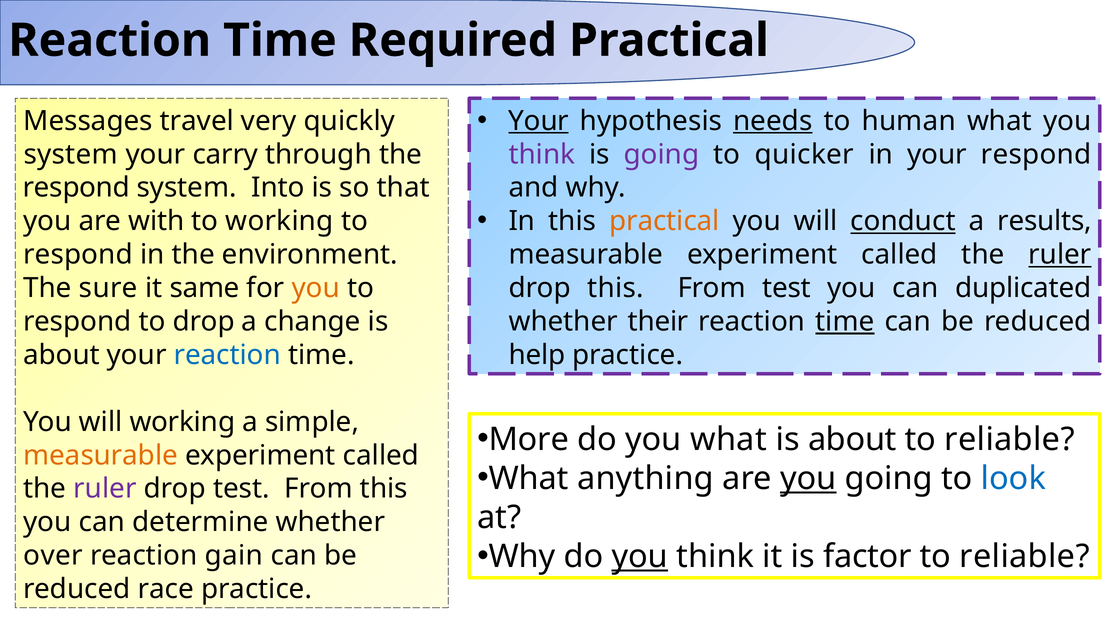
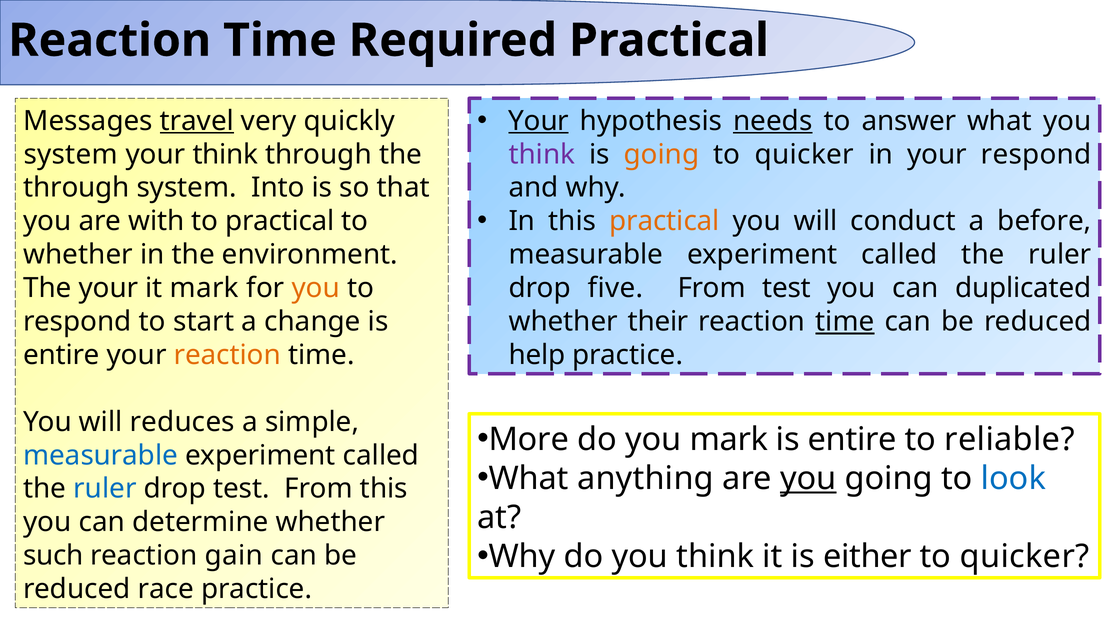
human: human -> answer
travel underline: none -> present
your carry: carry -> think
going at (662, 154) colour: purple -> orange
respond at (76, 188): respond -> through
conduct underline: present -> none
results: results -> before
to working: working -> practical
respond at (78, 255): respond -> whether
ruler at (1060, 255) underline: present -> none
The sure: sure -> your
it same: same -> mark
drop this: this -> five
to drop: drop -> start
about at (61, 355): about -> entire
reaction at (227, 355) colour: blue -> orange
will working: working -> reduces
you what: what -> mark
about at (852, 440): about -> entire
measurable at (101, 455) colour: orange -> blue
ruler at (105, 489) colour: purple -> blue
you at (640, 557) underline: present -> none
factor: factor -> either
reliable at (1025, 557): reliable -> quicker
over: over -> such
